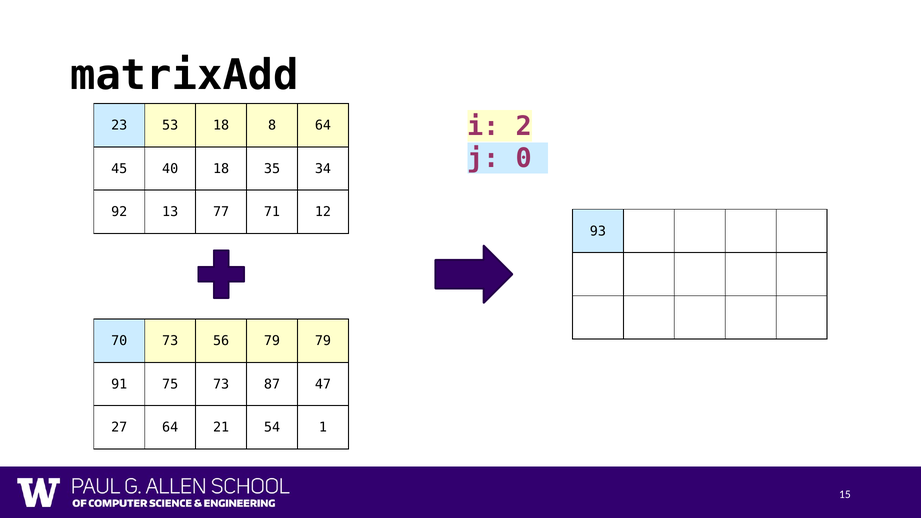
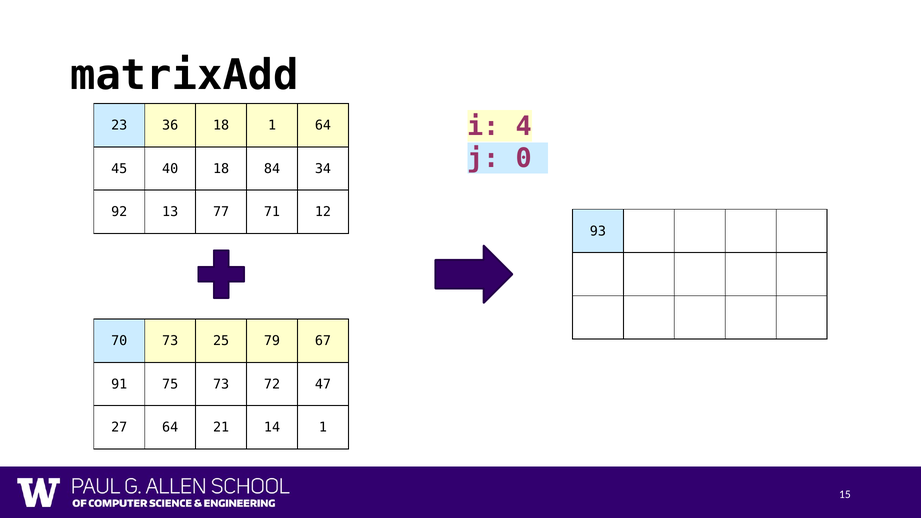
2: 2 -> 4
53: 53 -> 36
18 8: 8 -> 1
18 35: 35 -> 84
56: 56 -> 25
79 79: 79 -> 67
87: 87 -> 72
54: 54 -> 14
